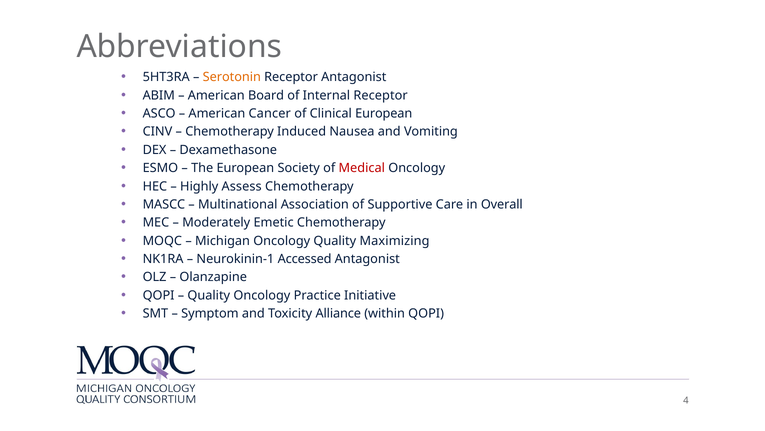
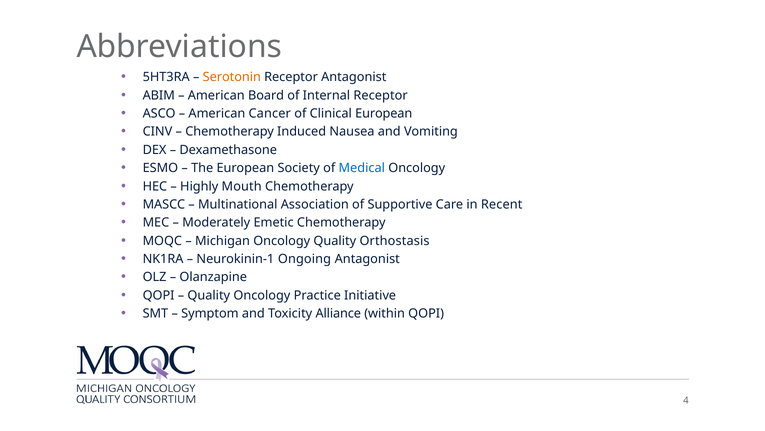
Medical colour: red -> blue
Assess: Assess -> Mouth
Overall: Overall -> Recent
Maximizing: Maximizing -> Orthostasis
Accessed: Accessed -> Ongoing
